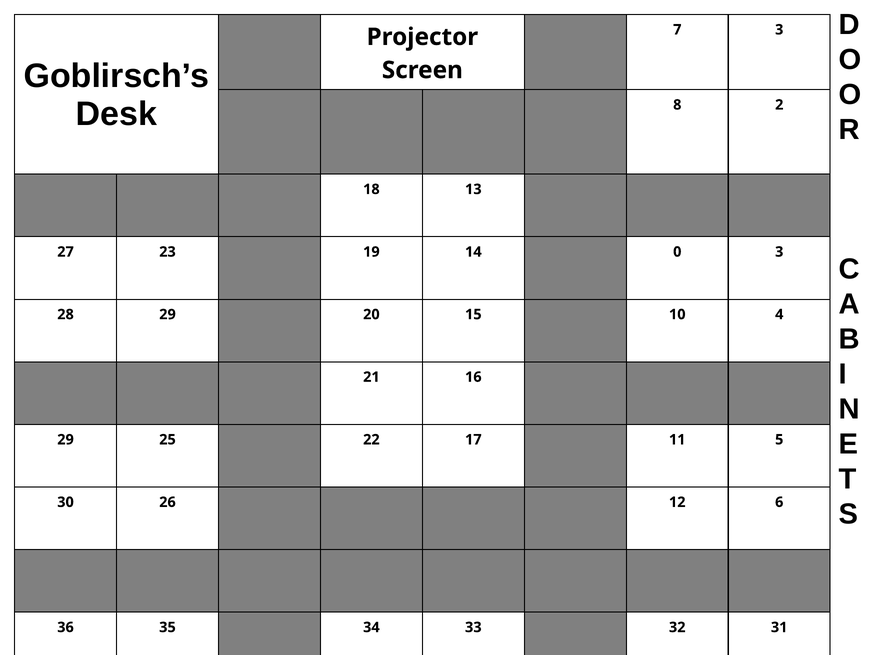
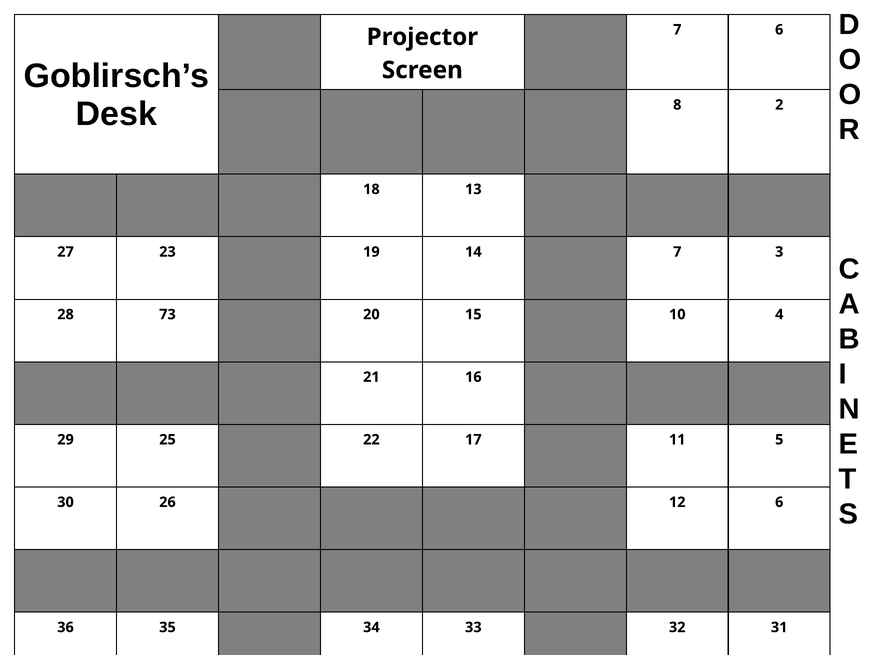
7 3: 3 -> 6
14 0: 0 -> 7
28 29: 29 -> 73
